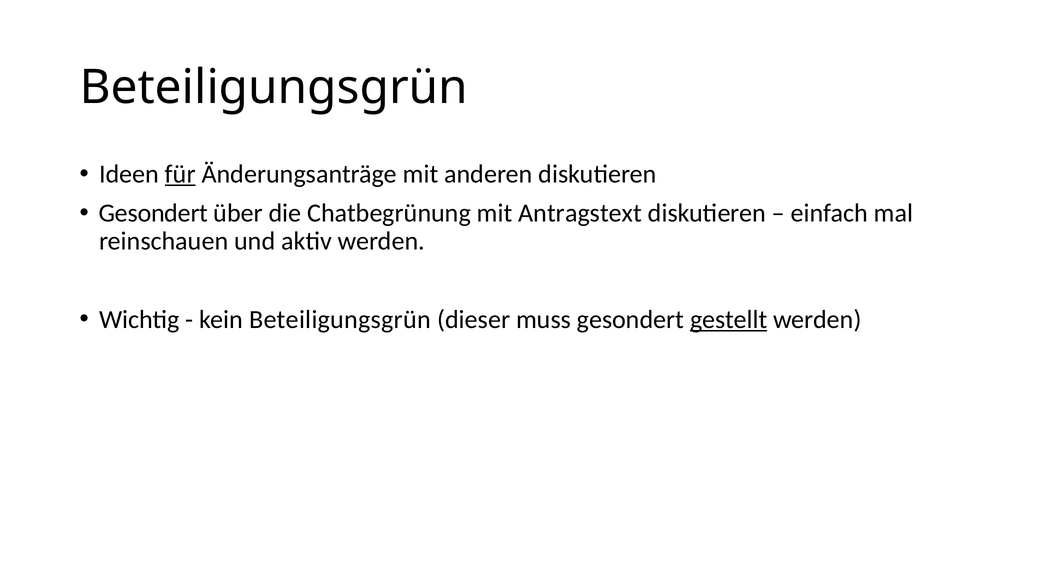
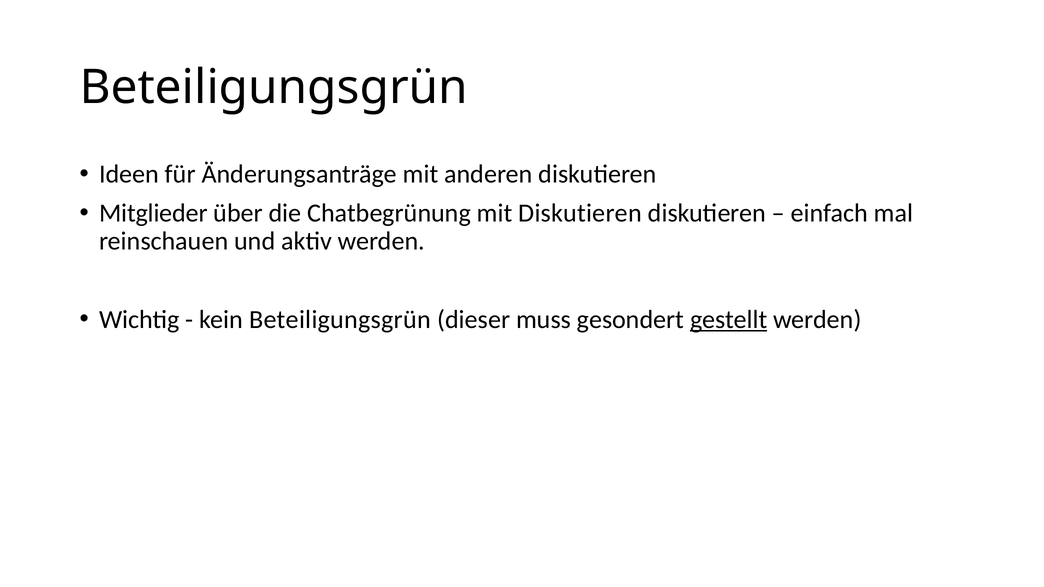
für underline: present -> none
Gesondert at (153, 213): Gesondert -> Mitglieder
mit Antragstext: Antragstext -> Diskutieren
